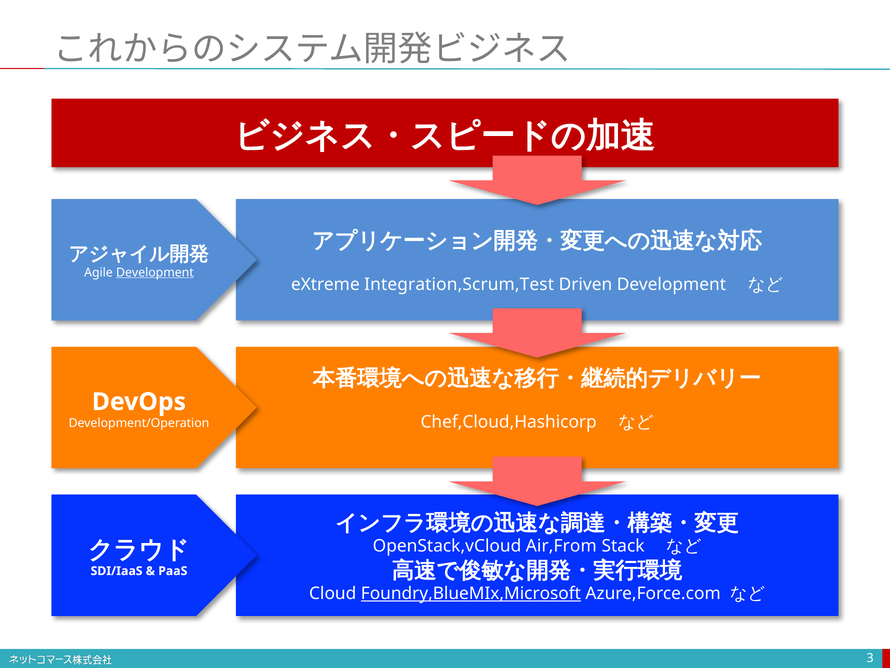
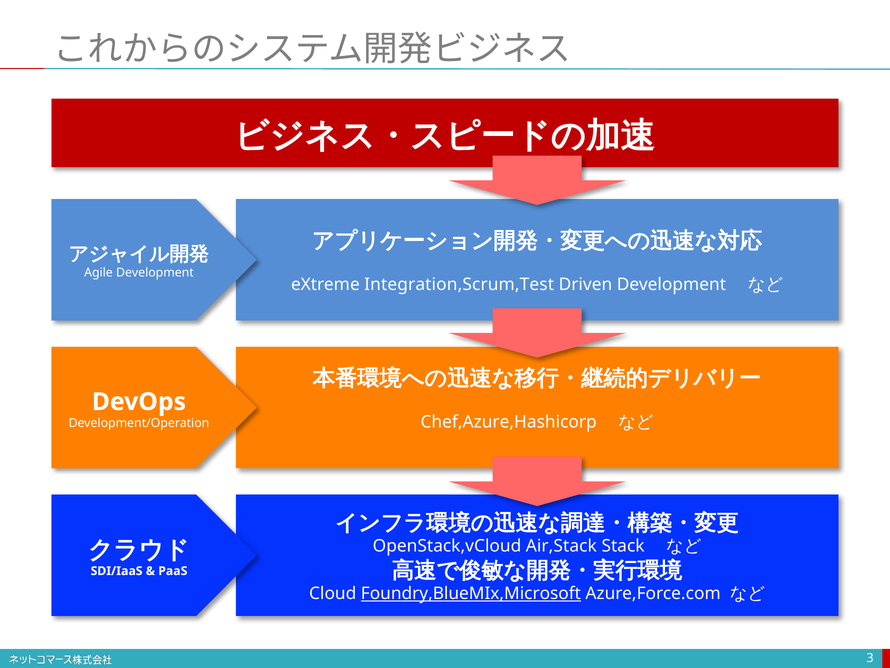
Development at (155, 272) underline: present -> none
Chef,Cloud,Hashicorp: Chef,Cloud,Hashicorp -> Chef,Azure,Hashicorp
Air,From: Air,From -> Air,Stack
